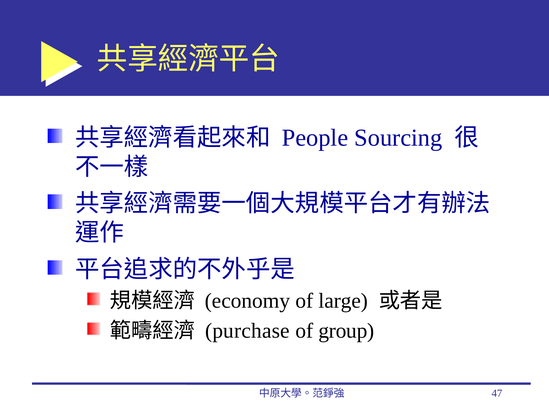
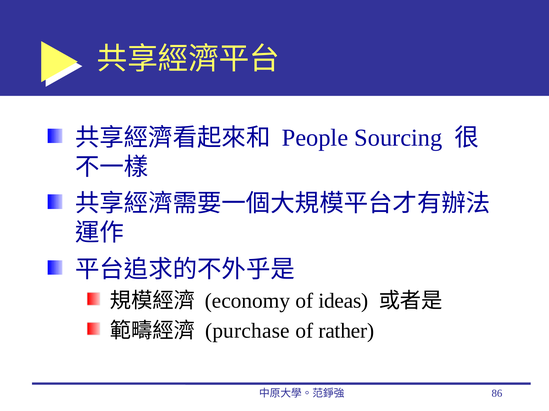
large: large -> ideas
group: group -> rather
47: 47 -> 86
